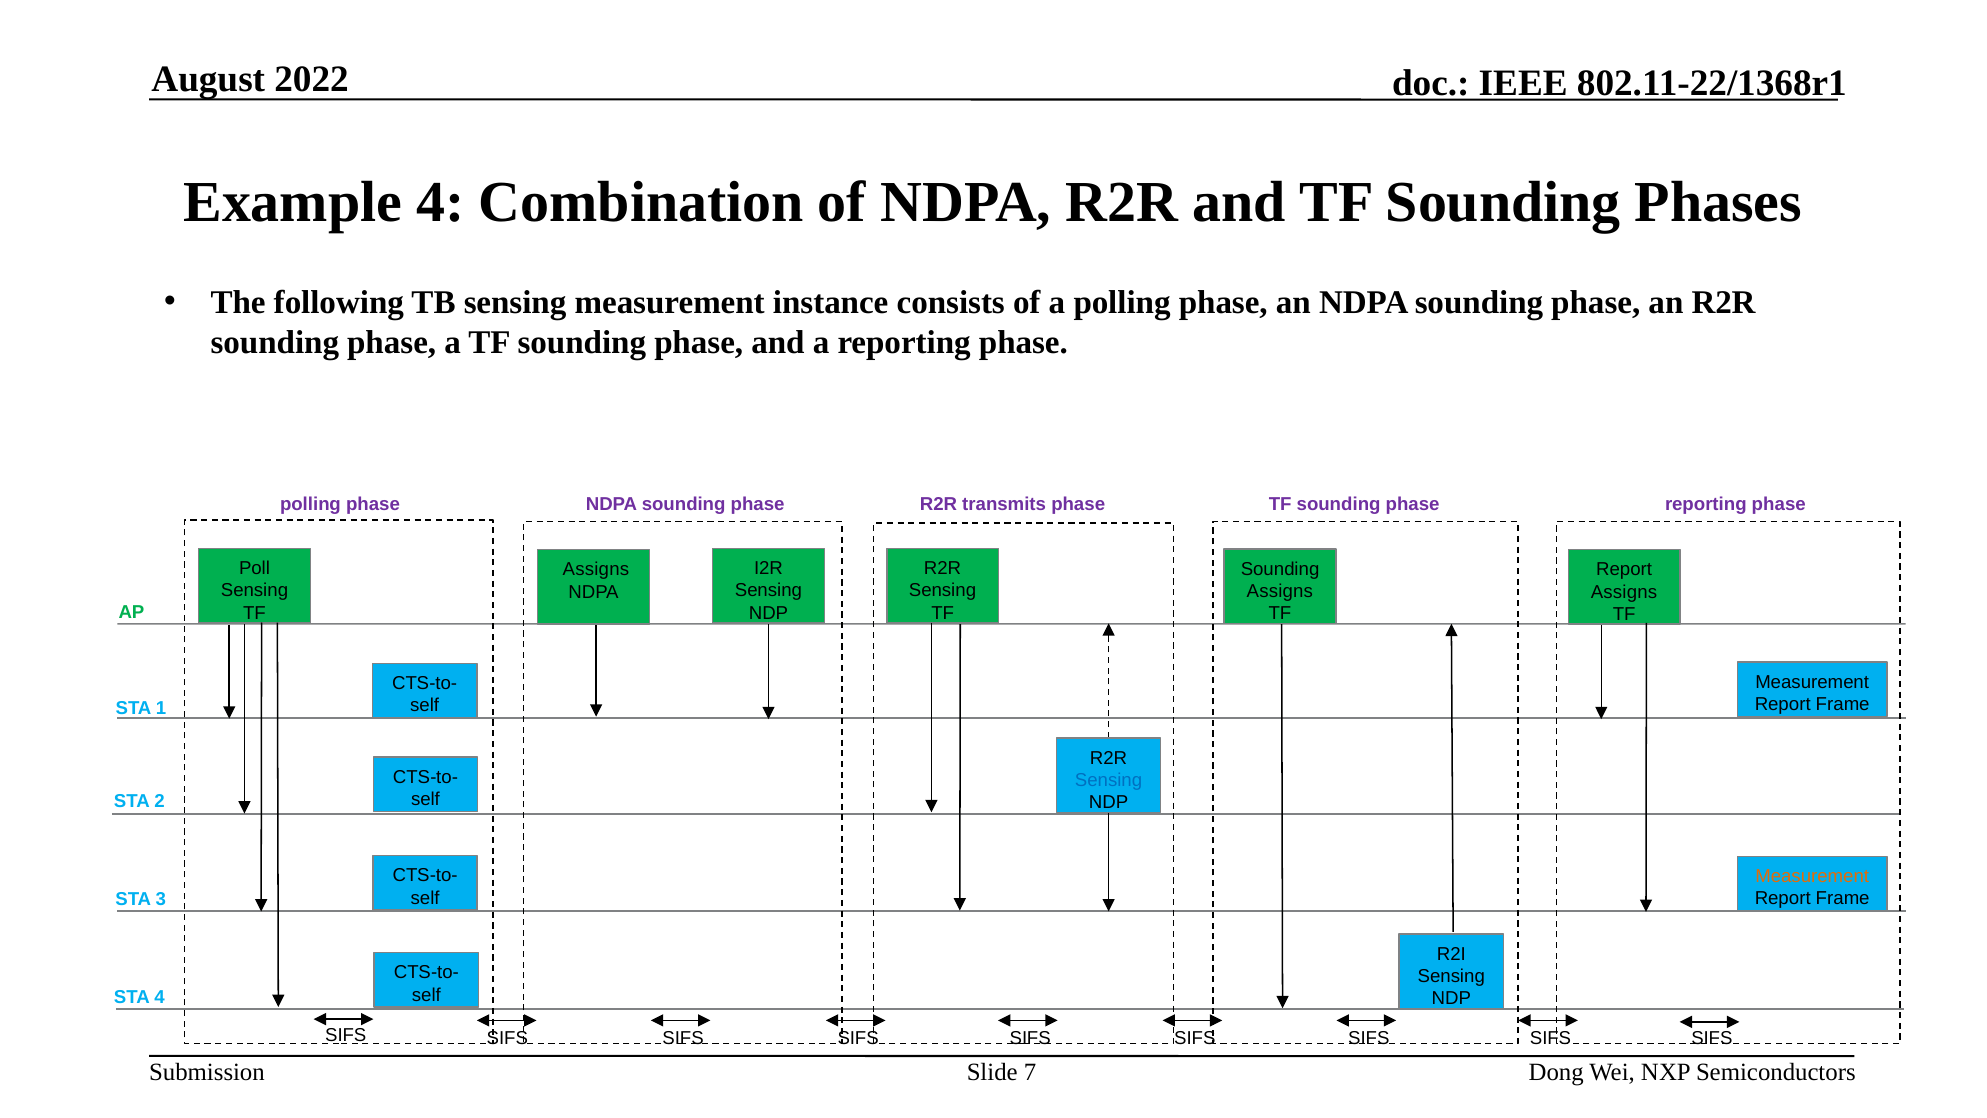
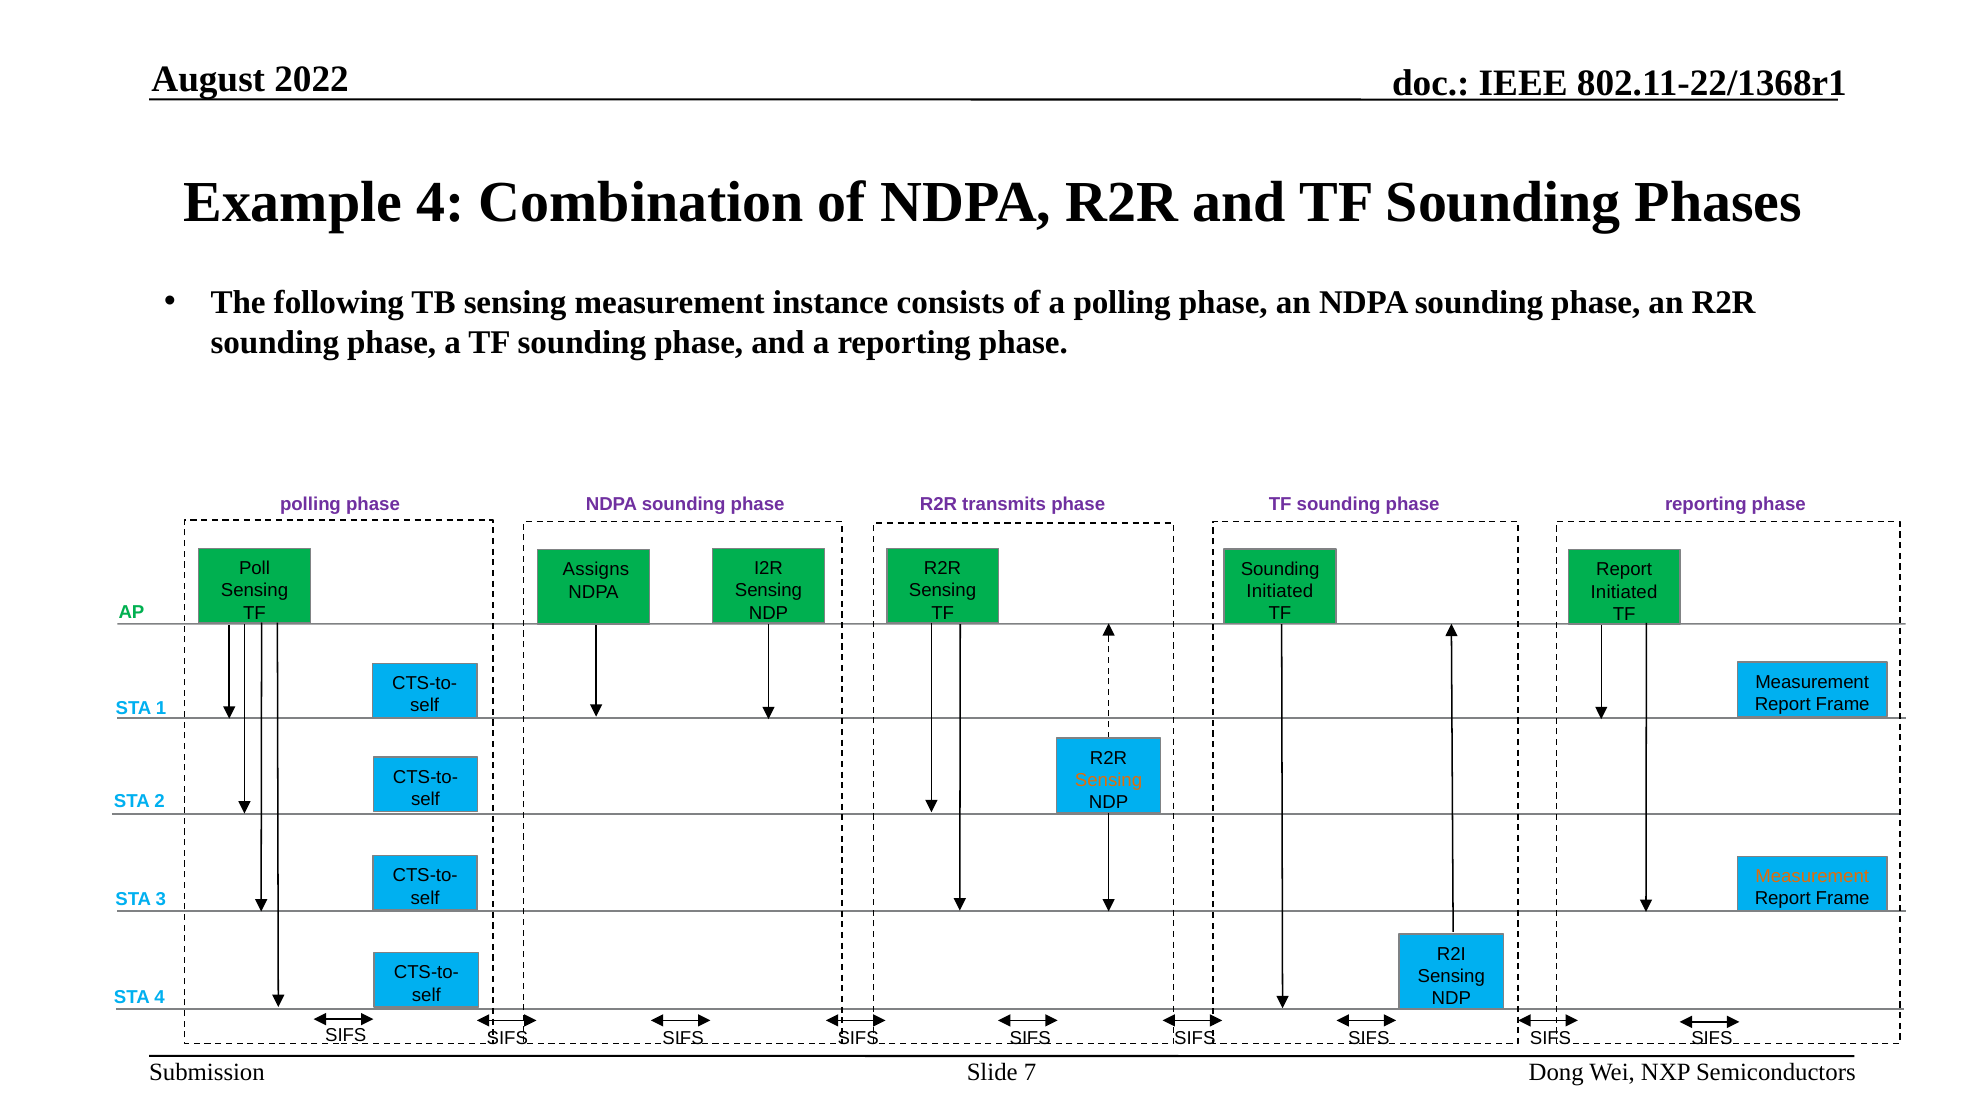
Assigns at (1280, 591): Assigns -> Initiated
Assigns at (1624, 592): Assigns -> Initiated
Sensing at (1109, 780) colour: blue -> orange
